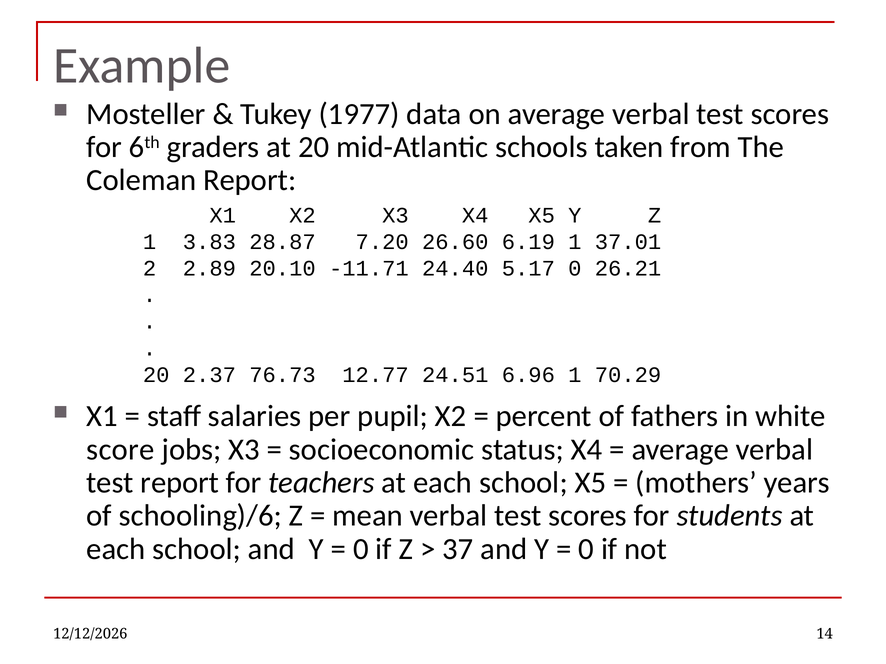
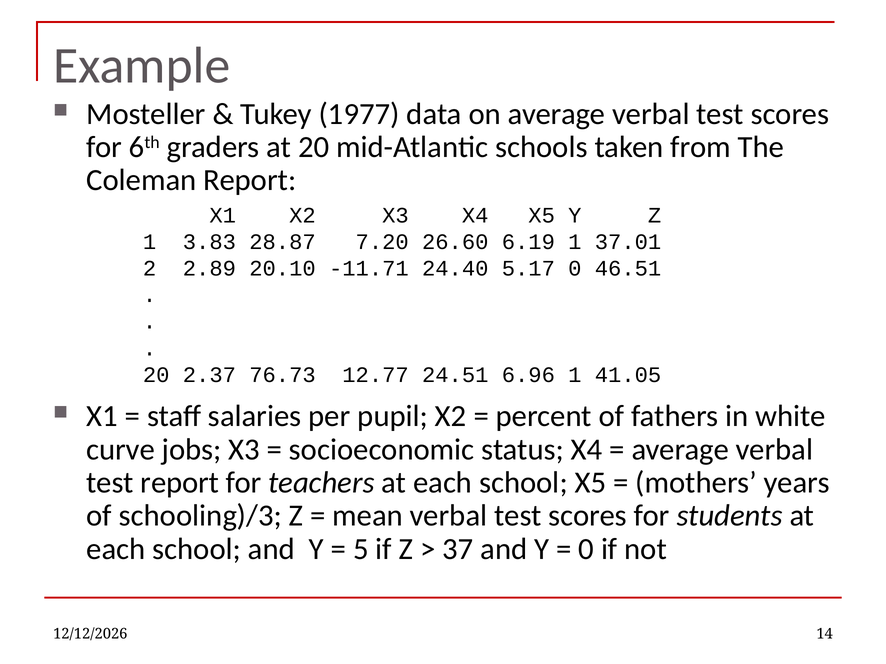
26.21: 26.21 -> 46.51
70.29: 70.29 -> 41.05
score: score -> curve
schooling)/6: schooling)/6 -> schooling)/3
0 at (361, 549): 0 -> 5
